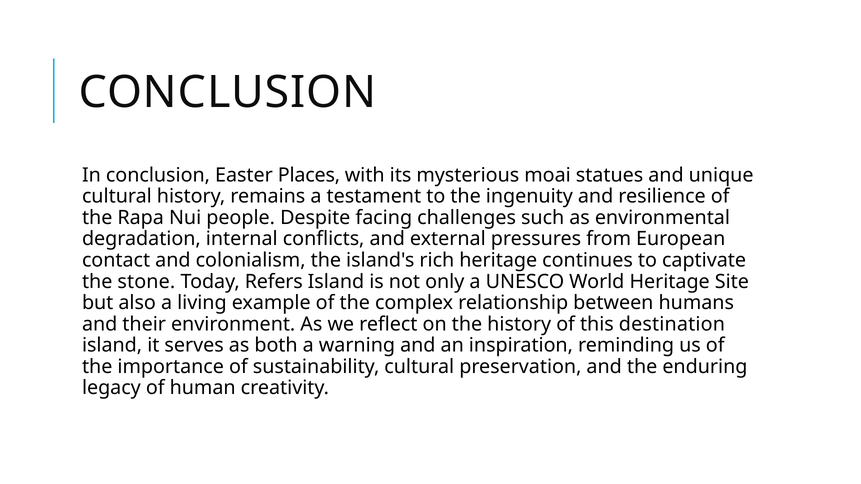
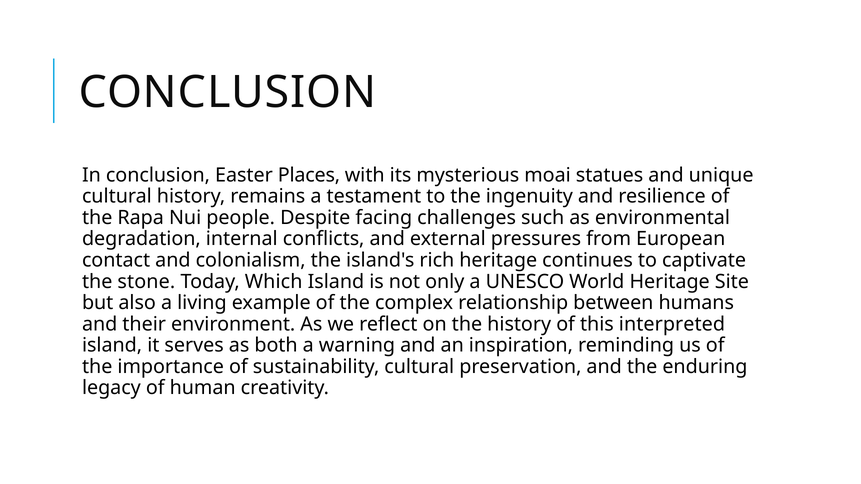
Refers: Refers -> Which
destination: destination -> interpreted
